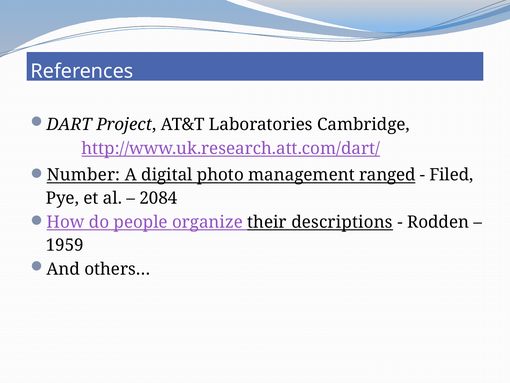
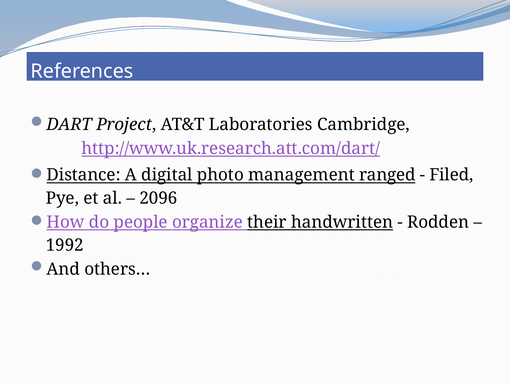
Number: Number -> Distance
2084: 2084 -> 2096
descriptions: descriptions -> handwritten
1959: 1959 -> 1992
